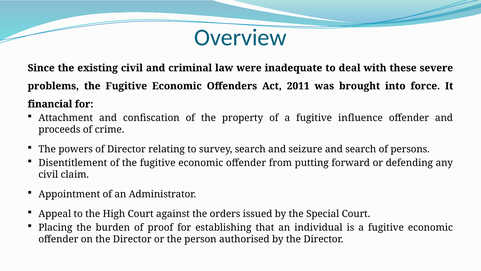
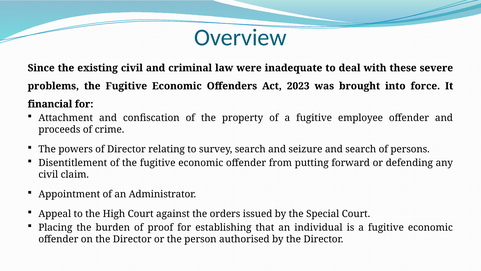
2011: 2011 -> 2023
influence: influence -> employee
